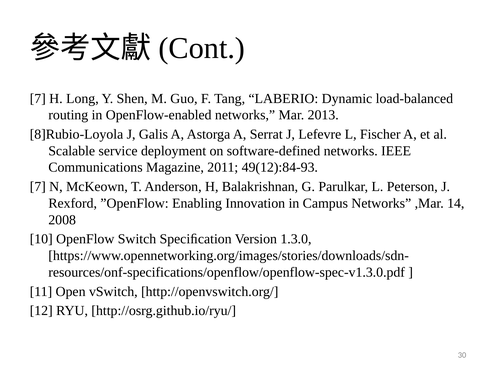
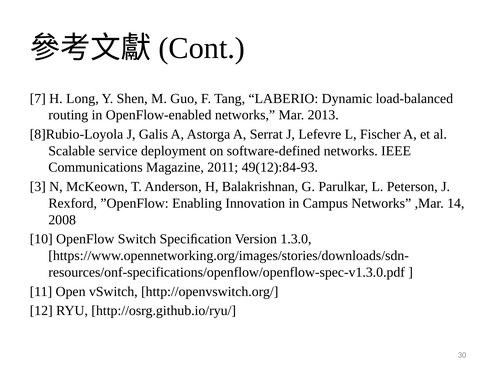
7 at (38, 187): 7 -> 3
